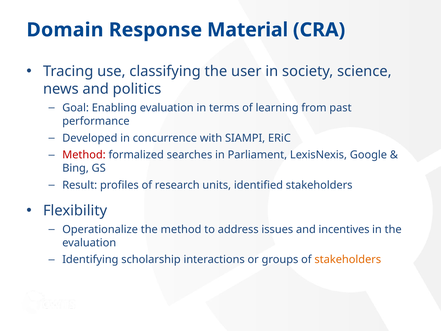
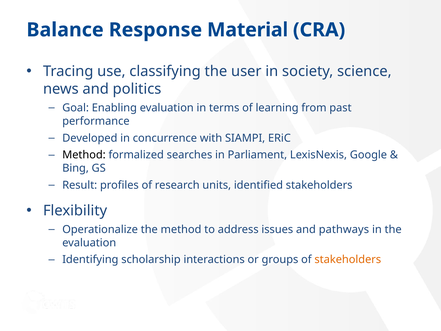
Domain: Domain -> Balance
Method at (84, 155) colour: red -> black
incentives: incentives -> pathways
